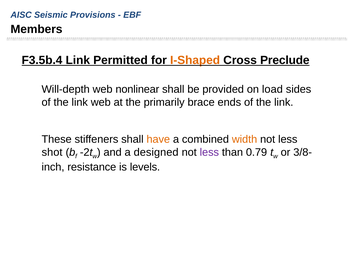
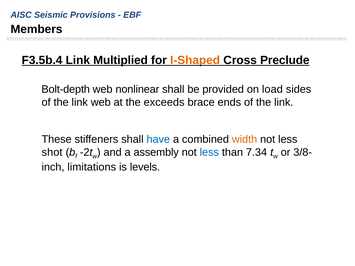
Permitted: Permitted -> Multiplied
Will-depth: Will-depth -> Bolt-depth
primarily: primarily -> exceeds
have colour: orange -> blue
designed: designed -> assembly
less at (209, 152) colour: purple -> blue
0.79: 0.79 -> 7.34
resistance: resistance -> limitations
